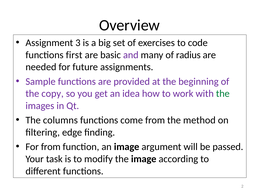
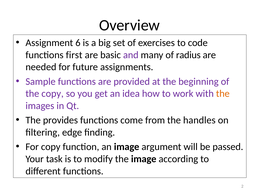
3: 3 -> 6
the at (223, 93) colour: green -> orange
columns: columns -> provides
method: method -> handles
For from: from -> copy
